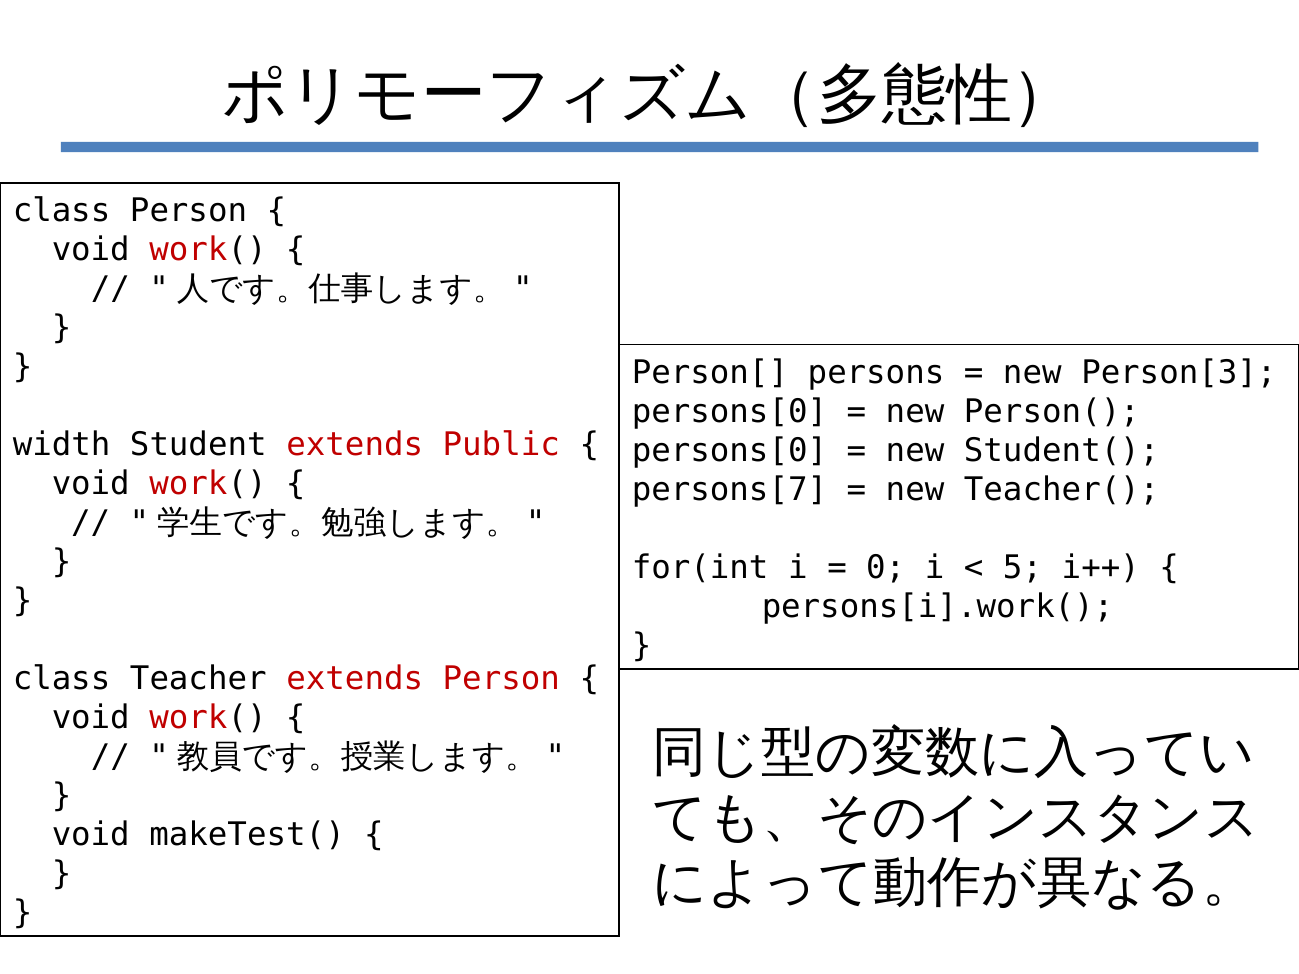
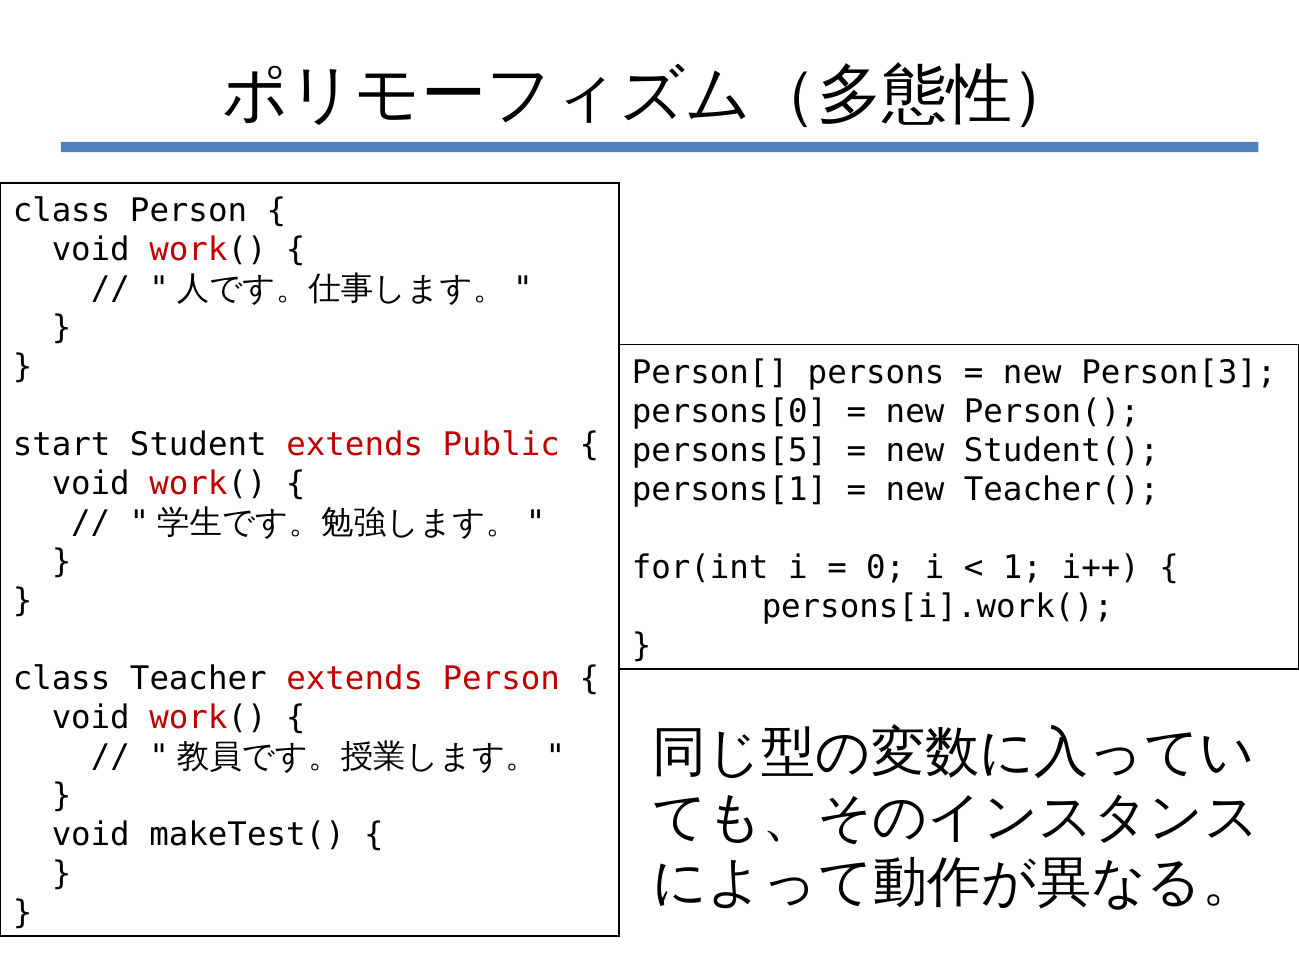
width: width -> start
persons[0 at (729, 451): persons[0 -> persons[5
persons[7: persons[7 -> persons[1
5: 5 -> 1
